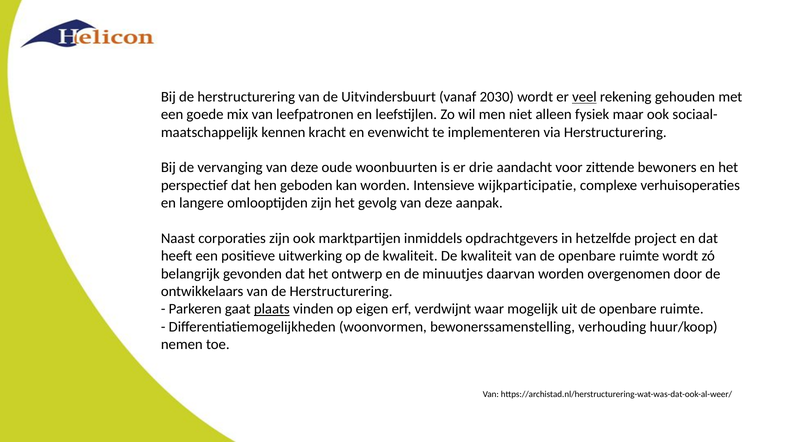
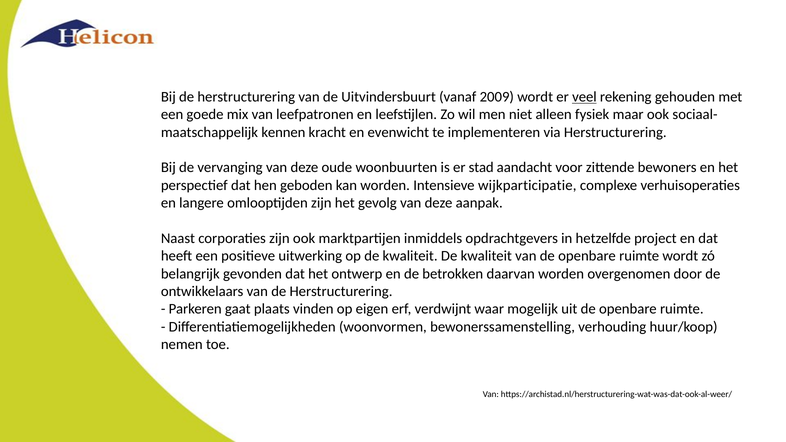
2030: 2030 -> 2009
drie: drie -> stad
minuutjes: minuutjes -> betrokken
plaats underline: present -> none
